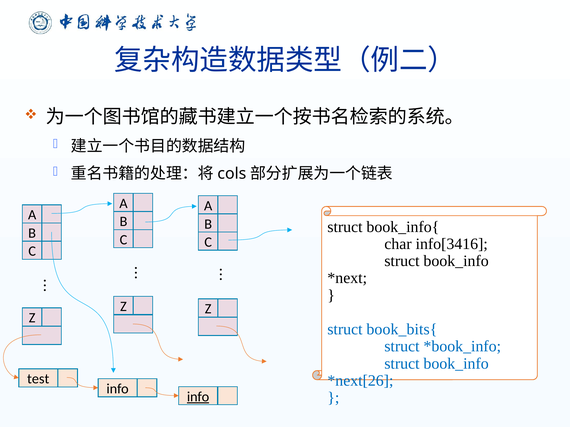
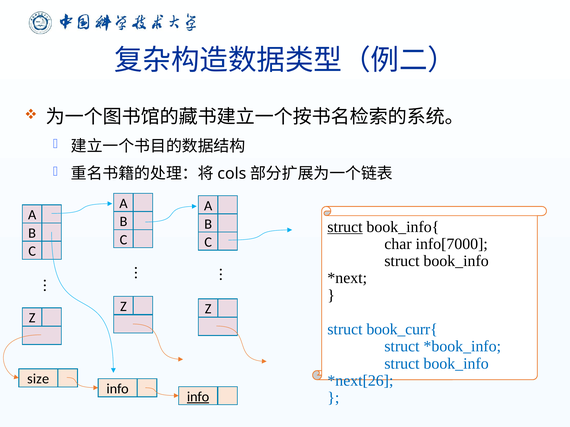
struct at (345, 227) underline: none -> present
info[3416: info[3416 -> info[7000
book_bits{: book_bits{ -> book_curr{
test: test -> size
